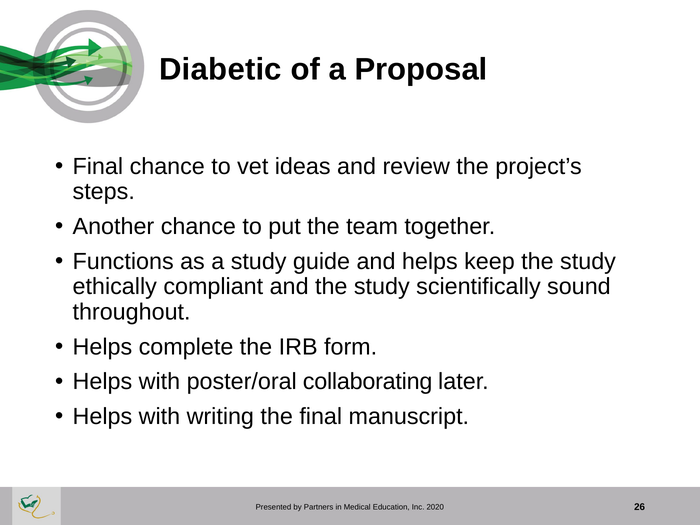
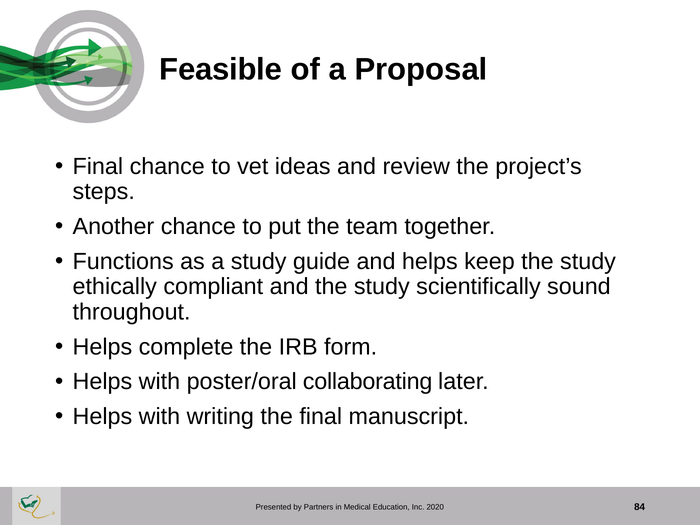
Diabetic: Diabetic -> Feasible
26: 26 -> 84
